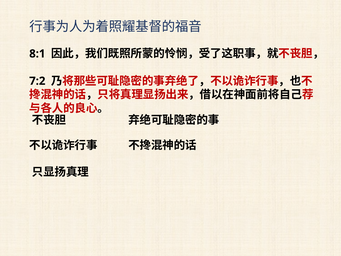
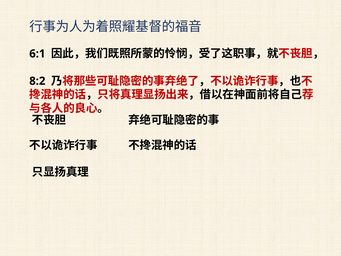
8:1: 8:1 -> 6:1
7:2: 7:2 -> 8:2
